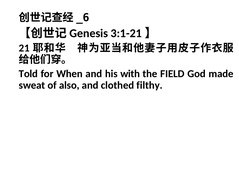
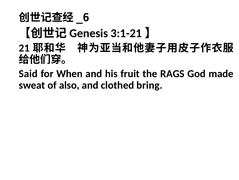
Told: Told -> Said
with: with -> fruit
FIELD: FIELD -> RAGS
filthy: filthy -> bring
